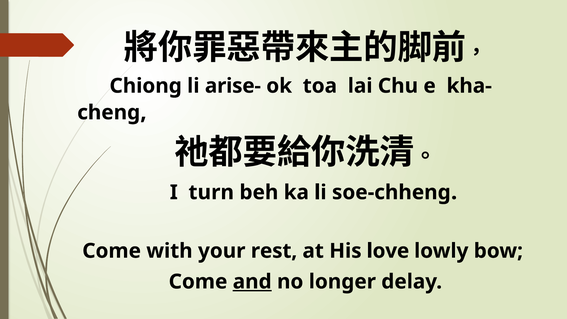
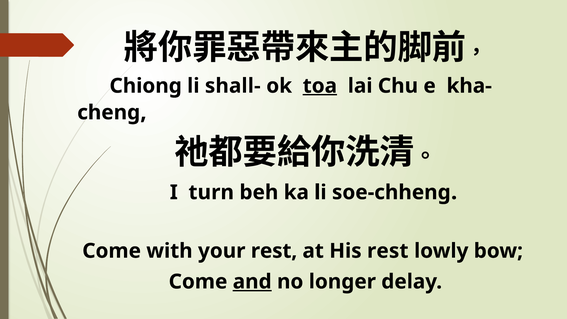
arise-: arise- -> shall-
toa underline: none -> present
His love: love -> rest
